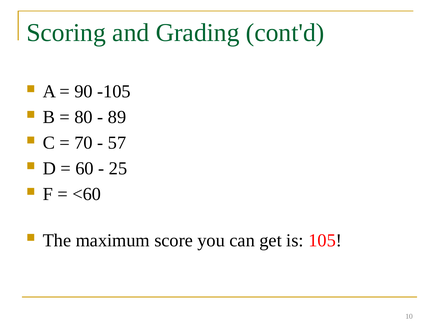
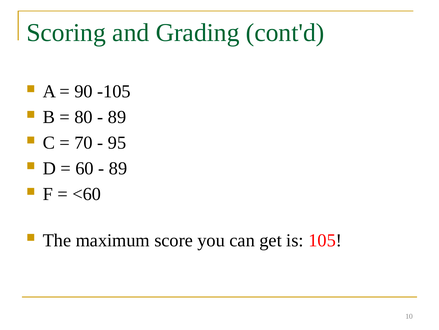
57: 57 -> 95
25 at (118, 168): 25 -> 89
